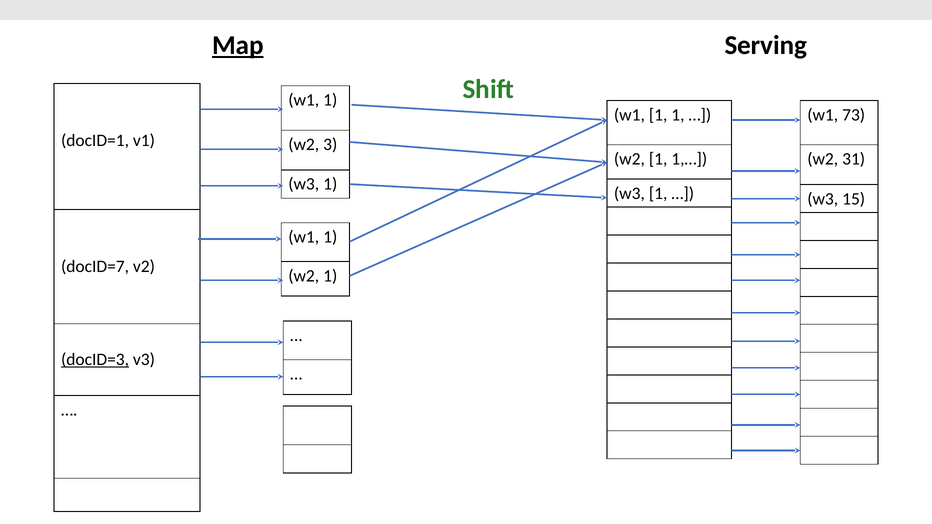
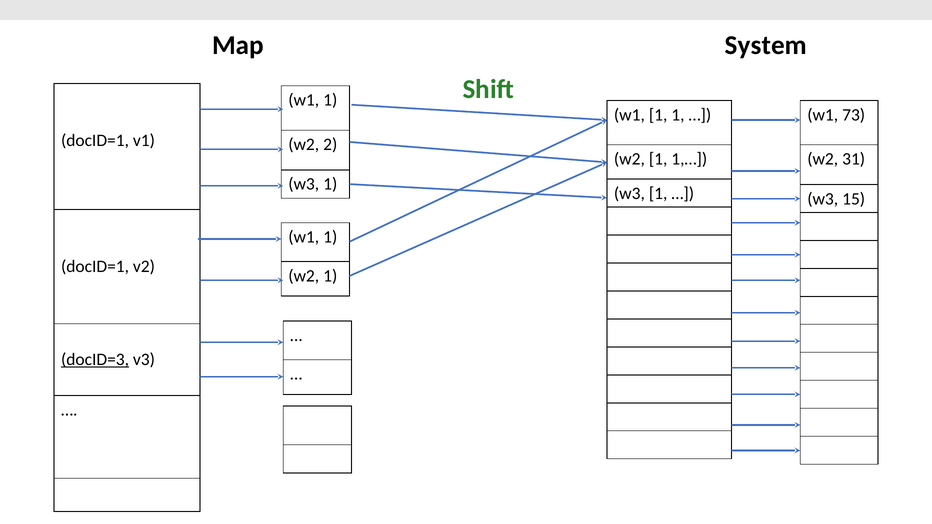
Map underline: present -> none
Serving: Serving -> System
3: 3 -> 2
docID=7 at (95, 267): docID=7 -> docID=1
